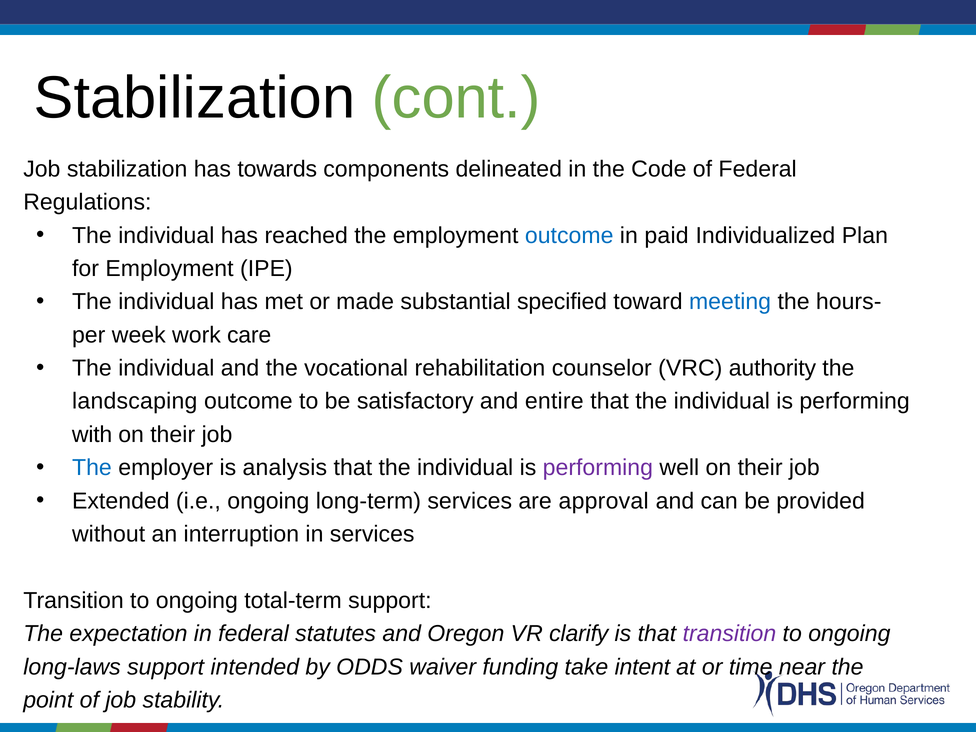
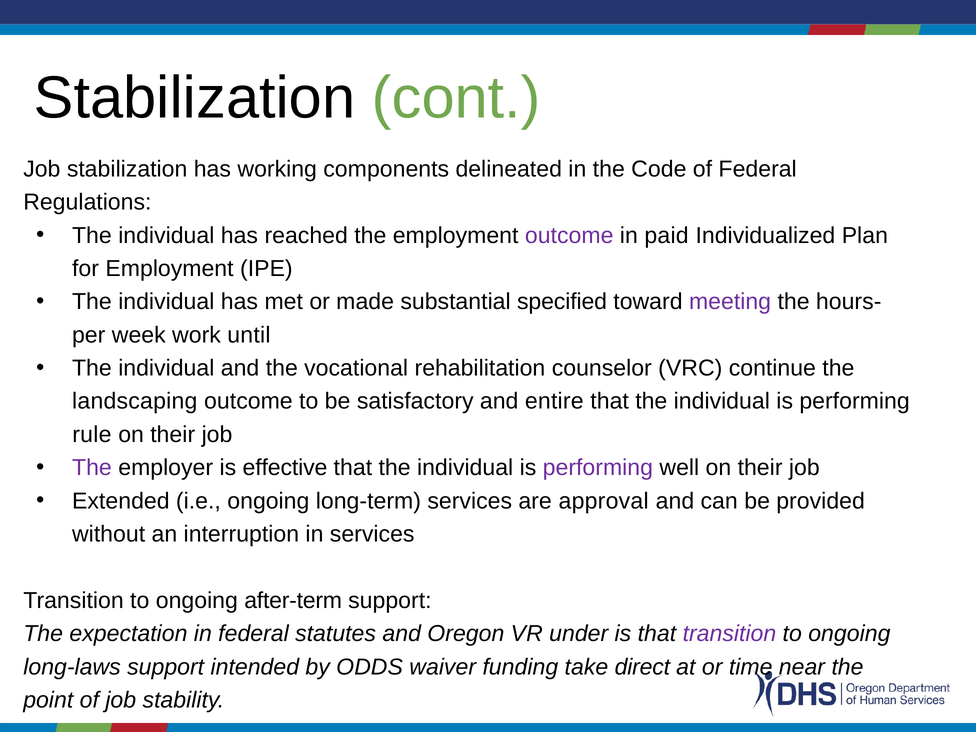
towards: towards -> working
outcome at (569, 235) colour: blue -> purple
meeting colour: blue -> purple
care: care -> until
authority: authority -> continue
with: with -> rule
The at (92, 468) colour: blue -> purple
analysis: analysis -> effective
total-term: total-term -> after-term
clarify: clarify -> under
intent: intent -> direct
